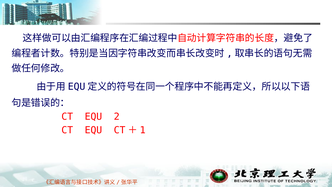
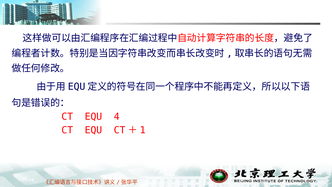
2: 2 -> 4
